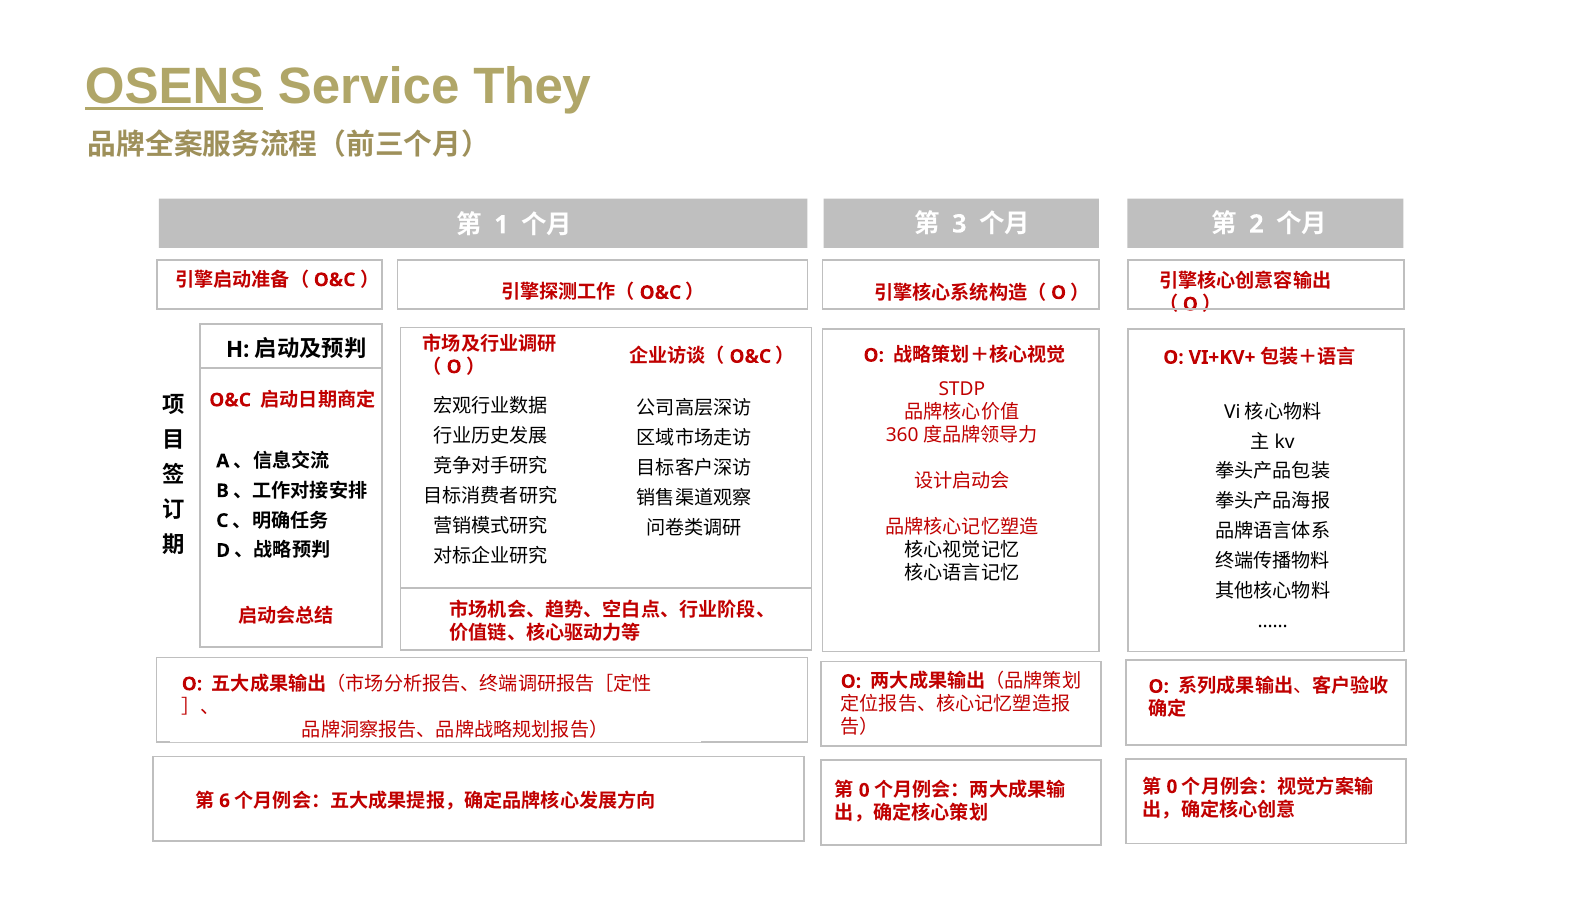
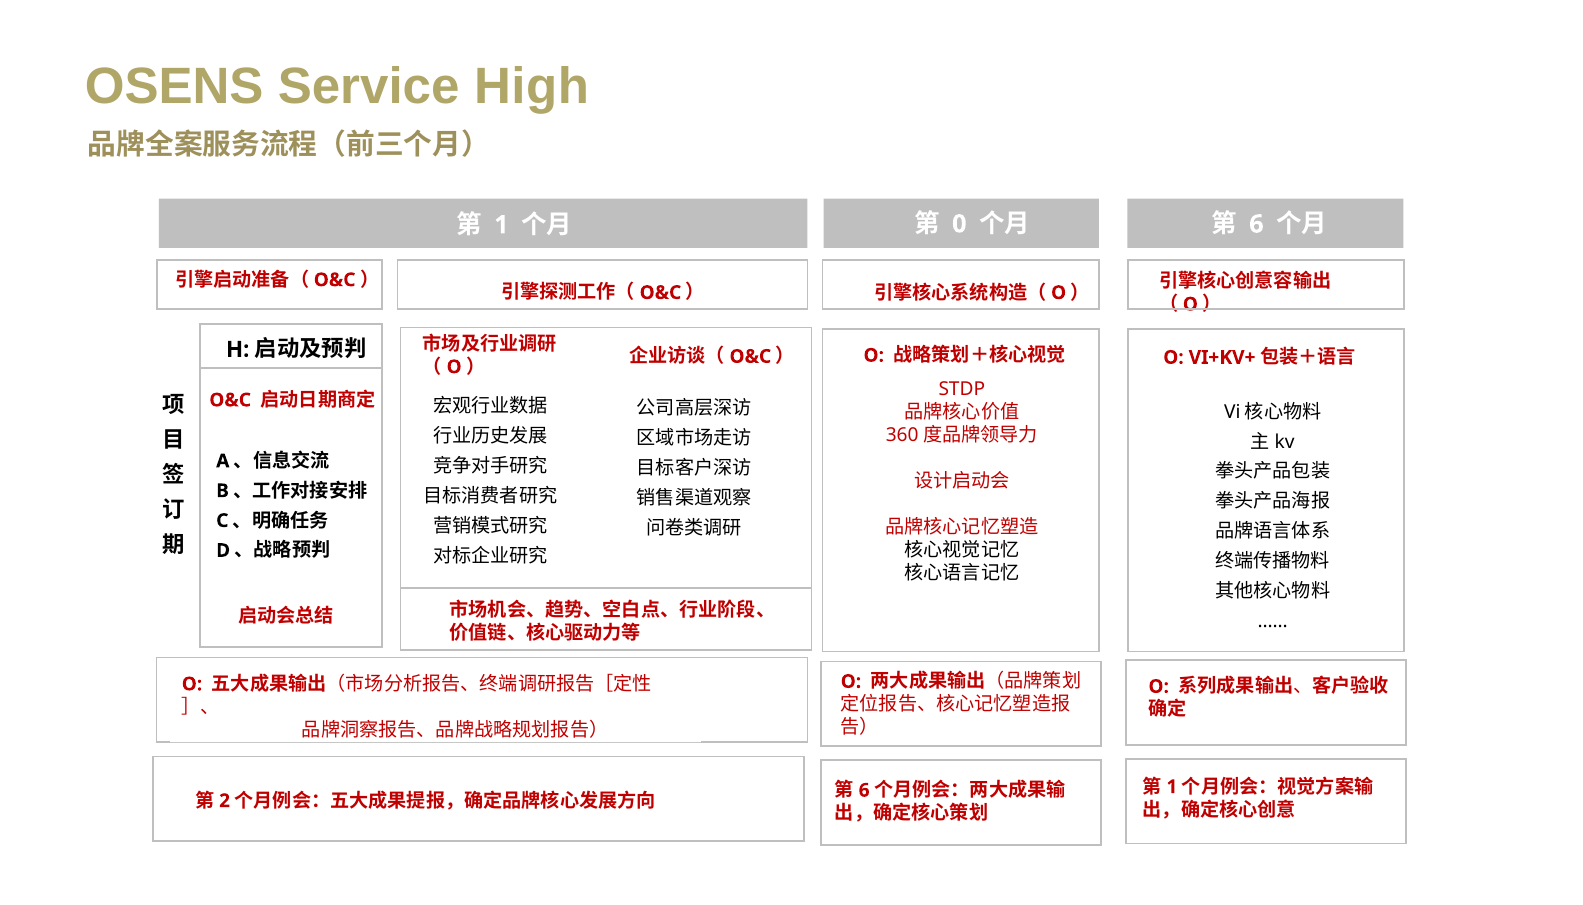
OSENS underline: present -> none
They: They -> High
3: 3 -> 0
2 at (1256, 224): 2 -> 6
0 at (1172, 786): 0 -> 1
0 at (864, 790): 0 -> 6
6: 6 -> 2
